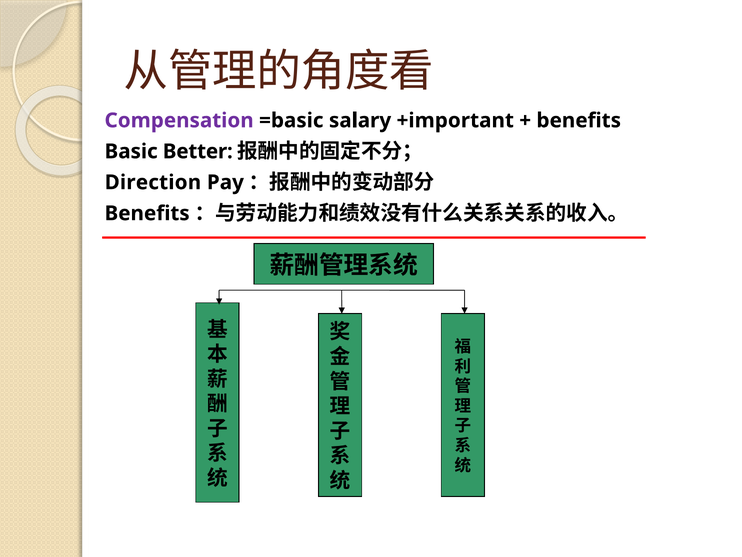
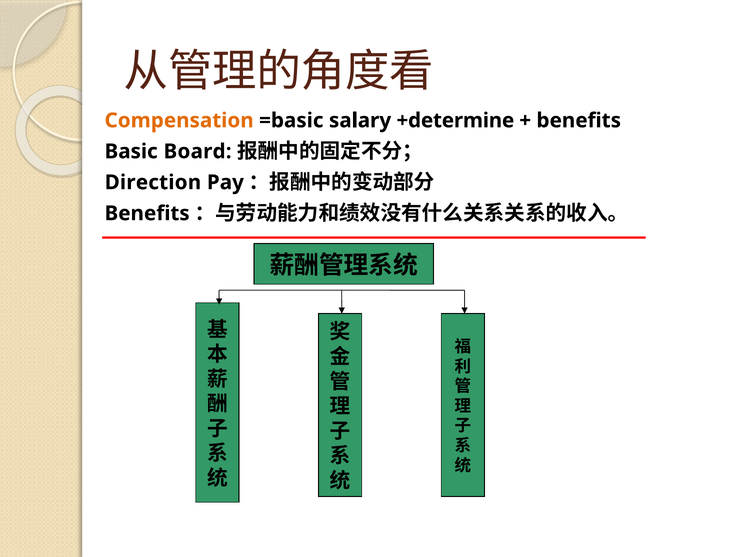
Compensation colour: purple -> orange
+important: +important -> +determine
Better: Better -> Board
